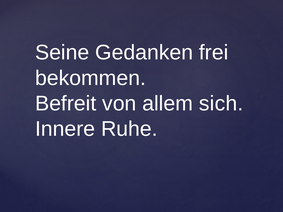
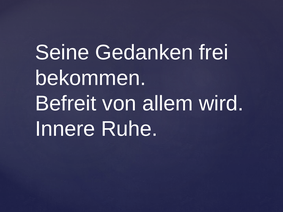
sich: sich -> wird
